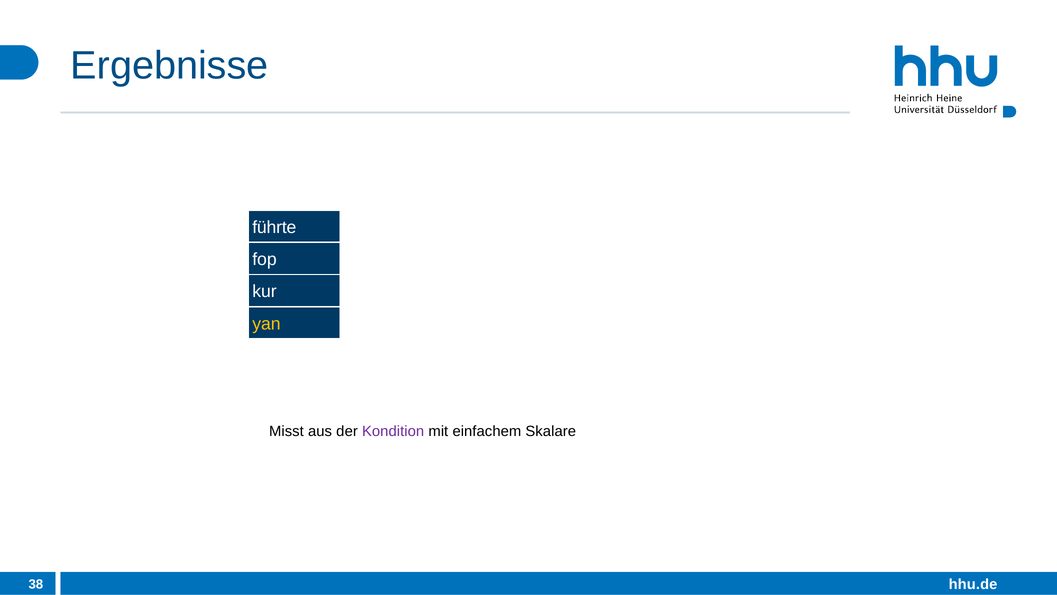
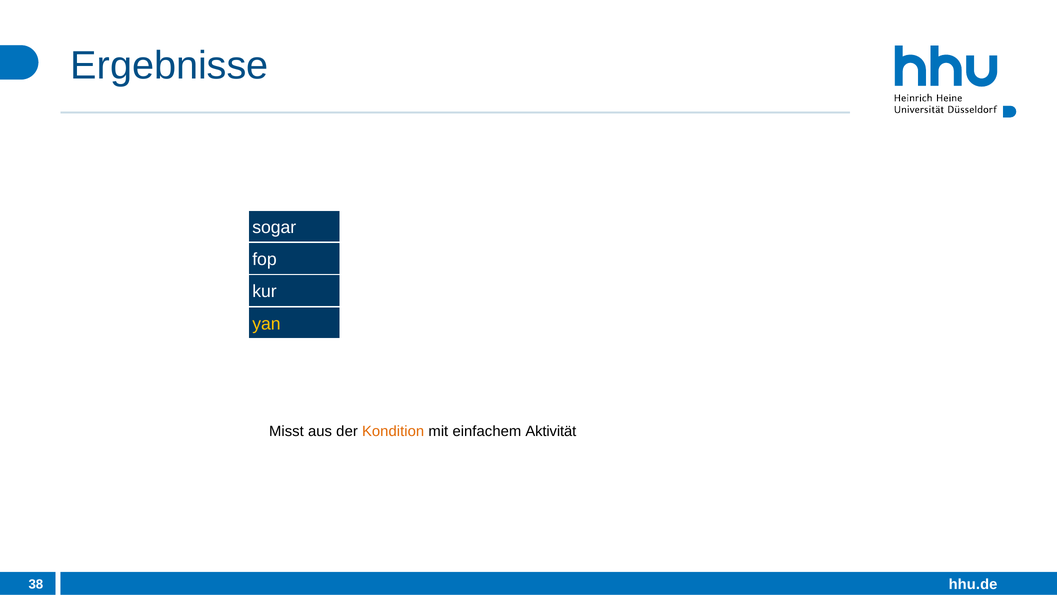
führte: führte -> sogar
Kondition colour: purple -> orange
Skalare: Skalare -> Aktivität
